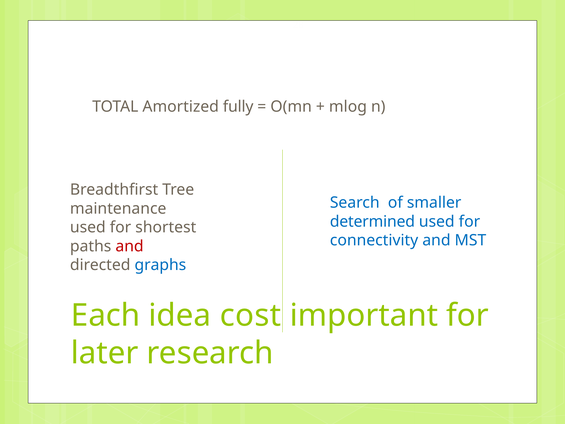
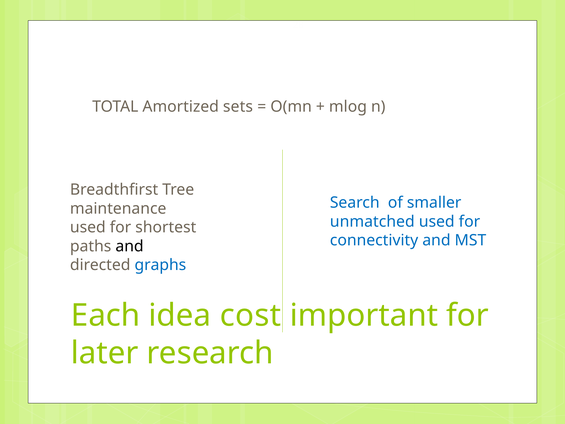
fully: fully -> sets
determined: determined -> unmatched
and at (130, 246) colour: red -> black
